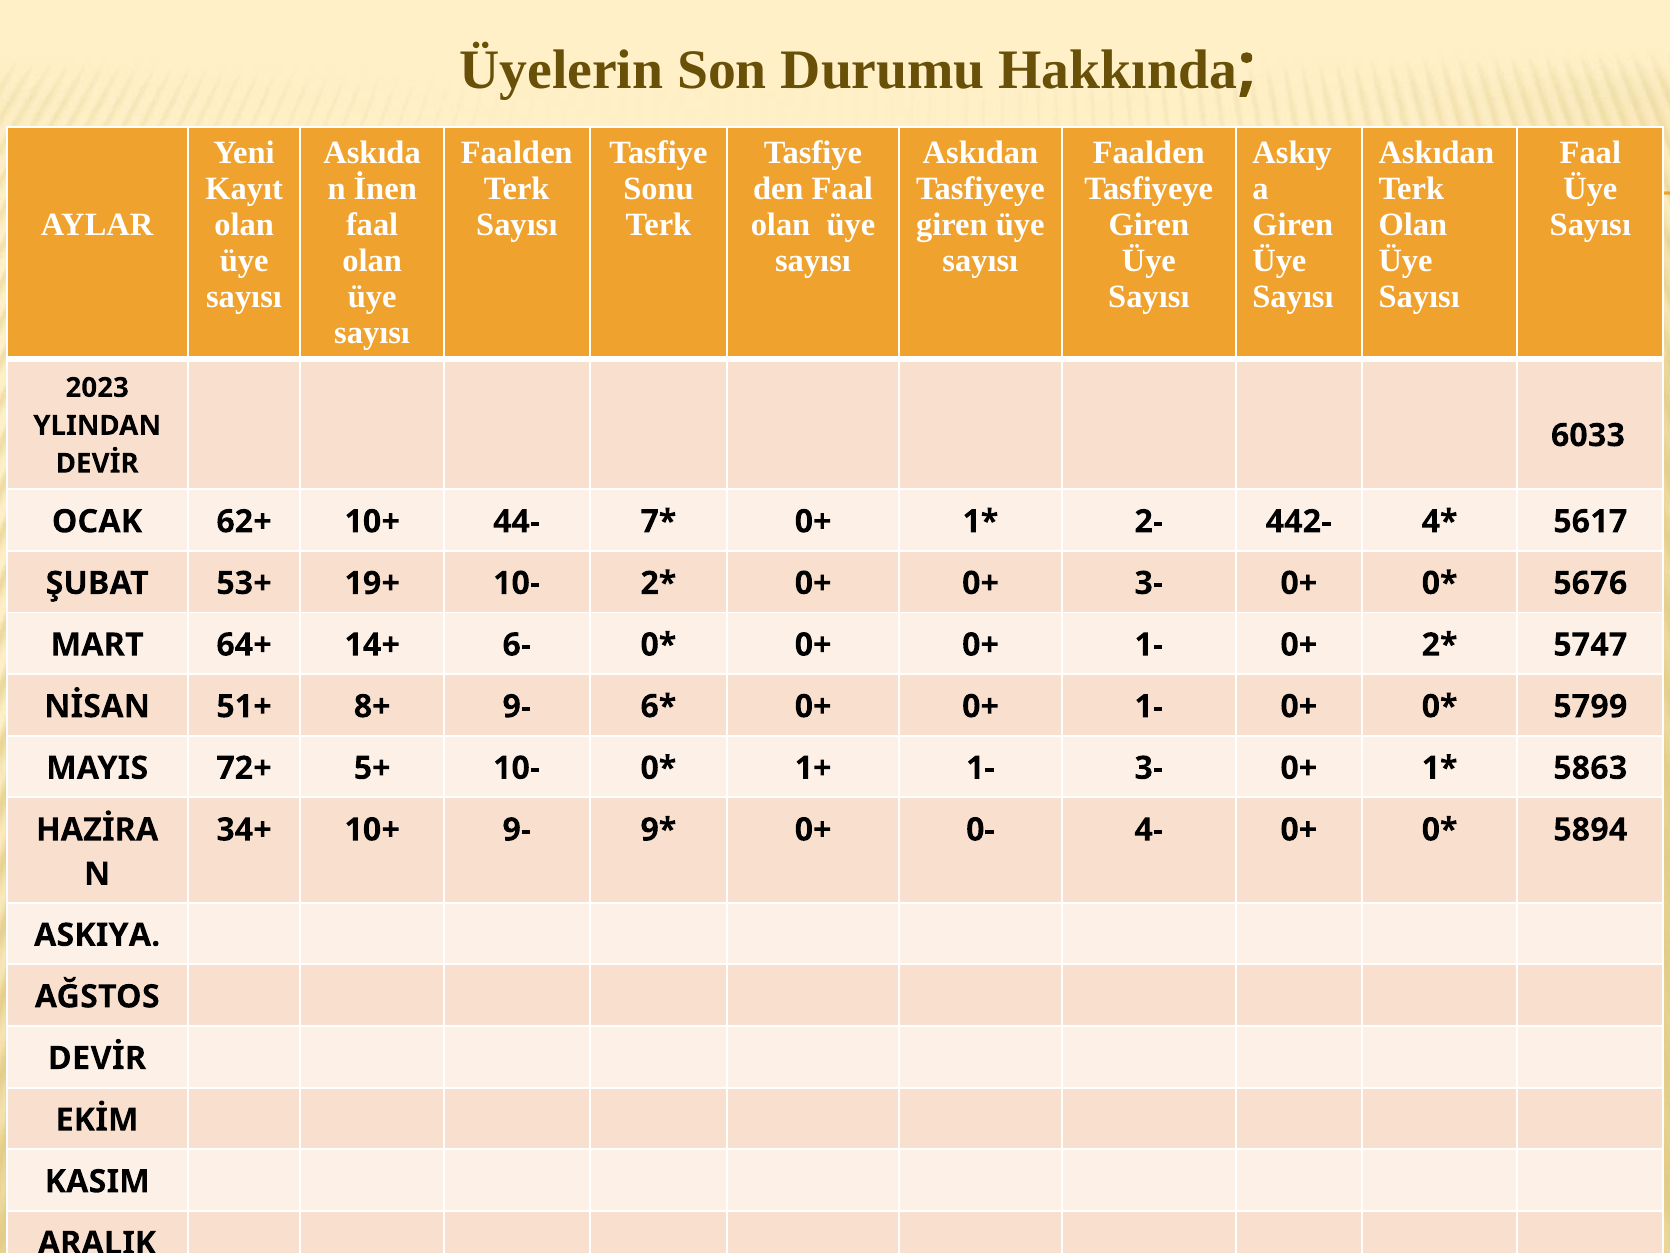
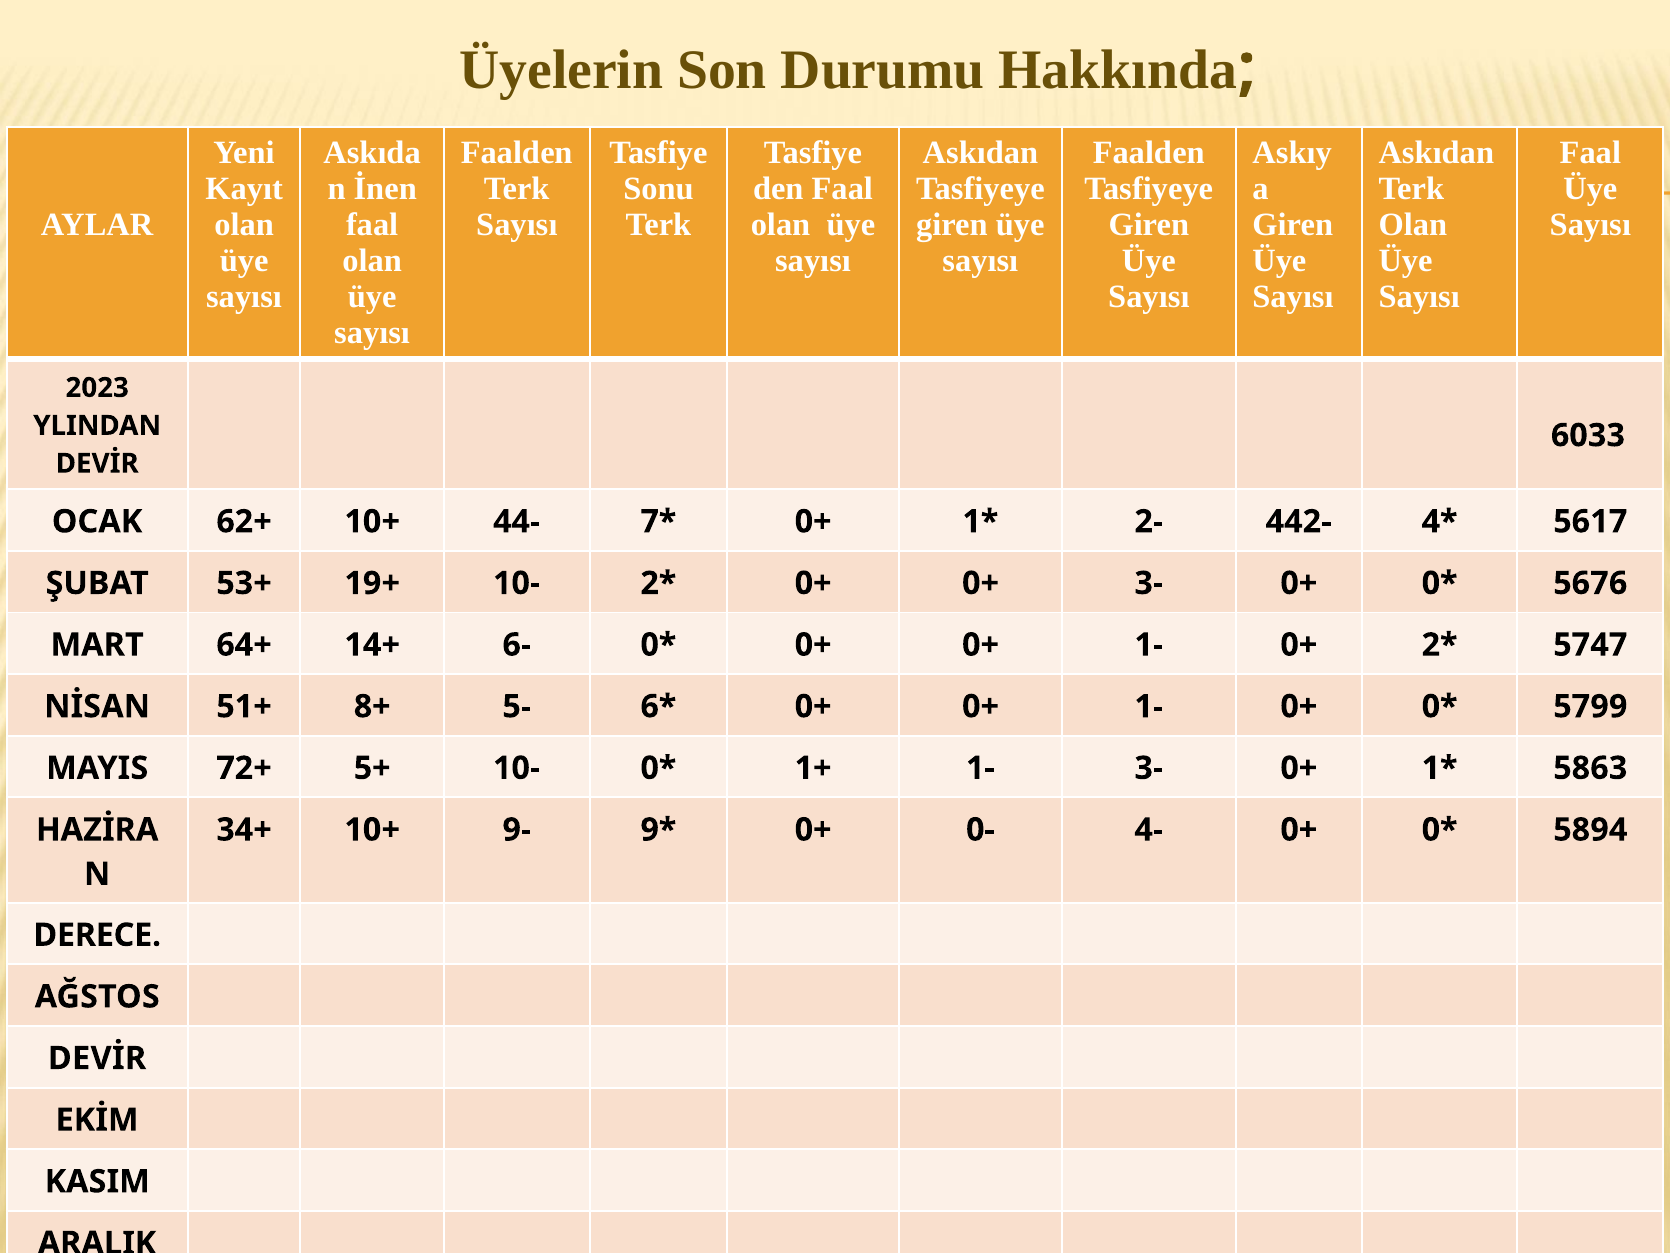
8+ 9-: 9- -> 5-
ASKIYA: ASKIYA -> DERECE
